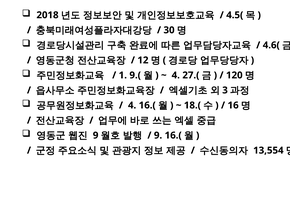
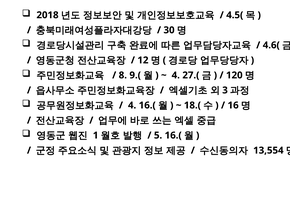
1: 1 -> 8
9 at (96, 136): 9 -> 1
9 at (158, 136): 9 -> 5
